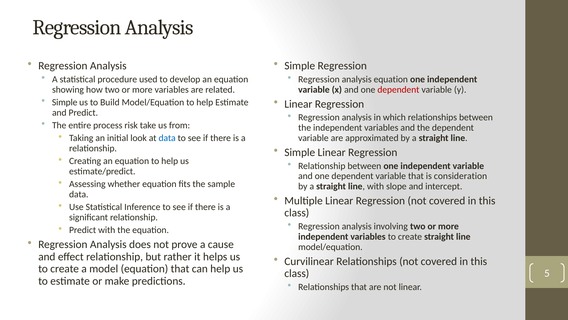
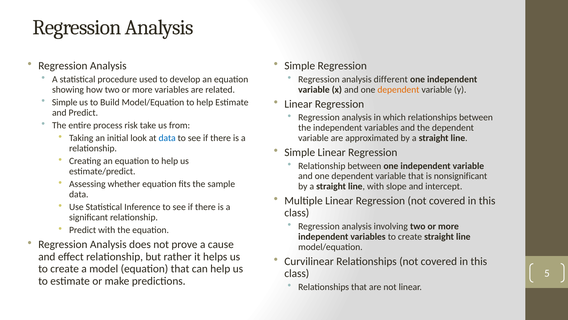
analysis equation: equation -> different
dependent at (398, 89) colour: red -> orange
consideration: consideration -> nonsignificant
